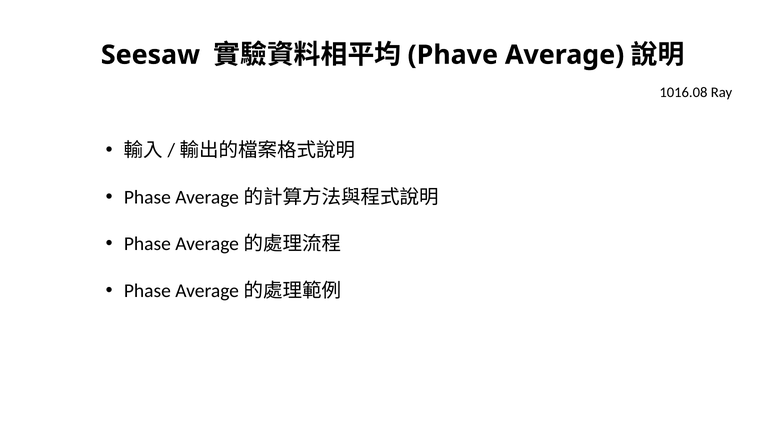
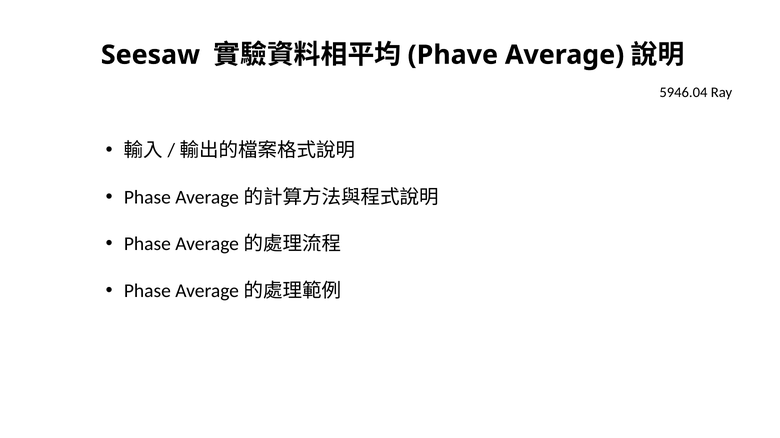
1016.08: 1016.08 -> 5946.04
